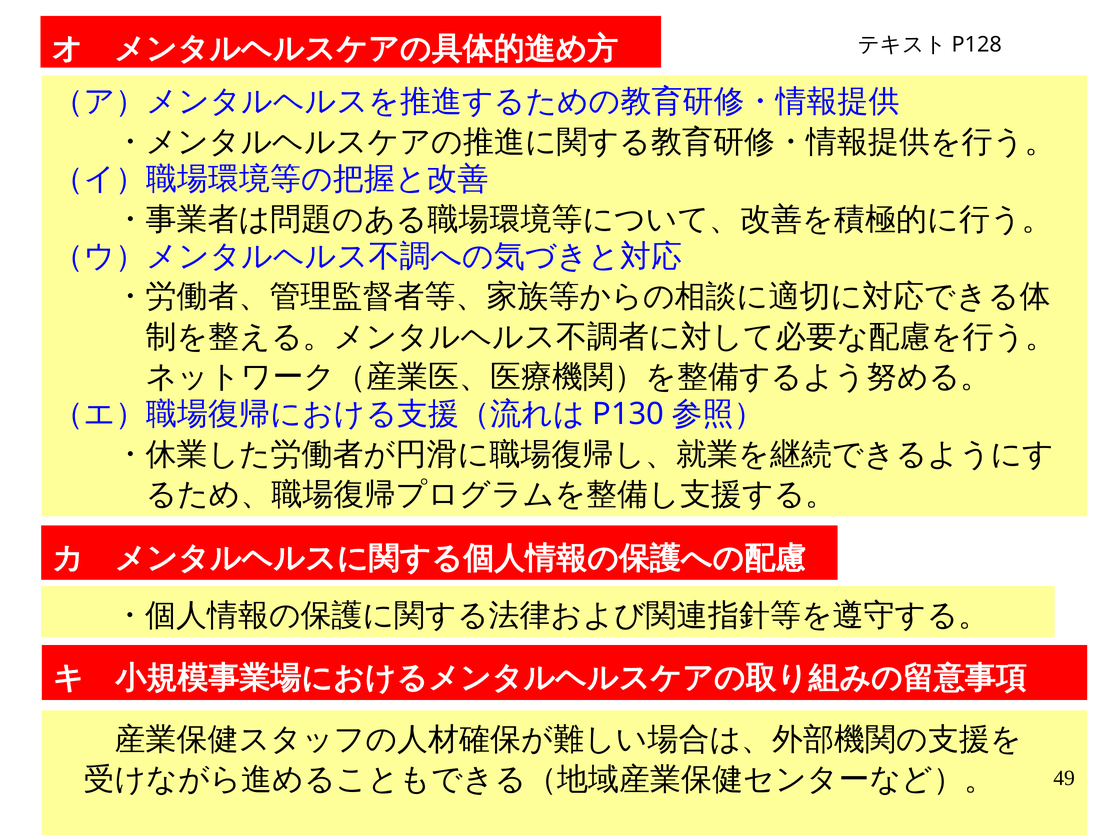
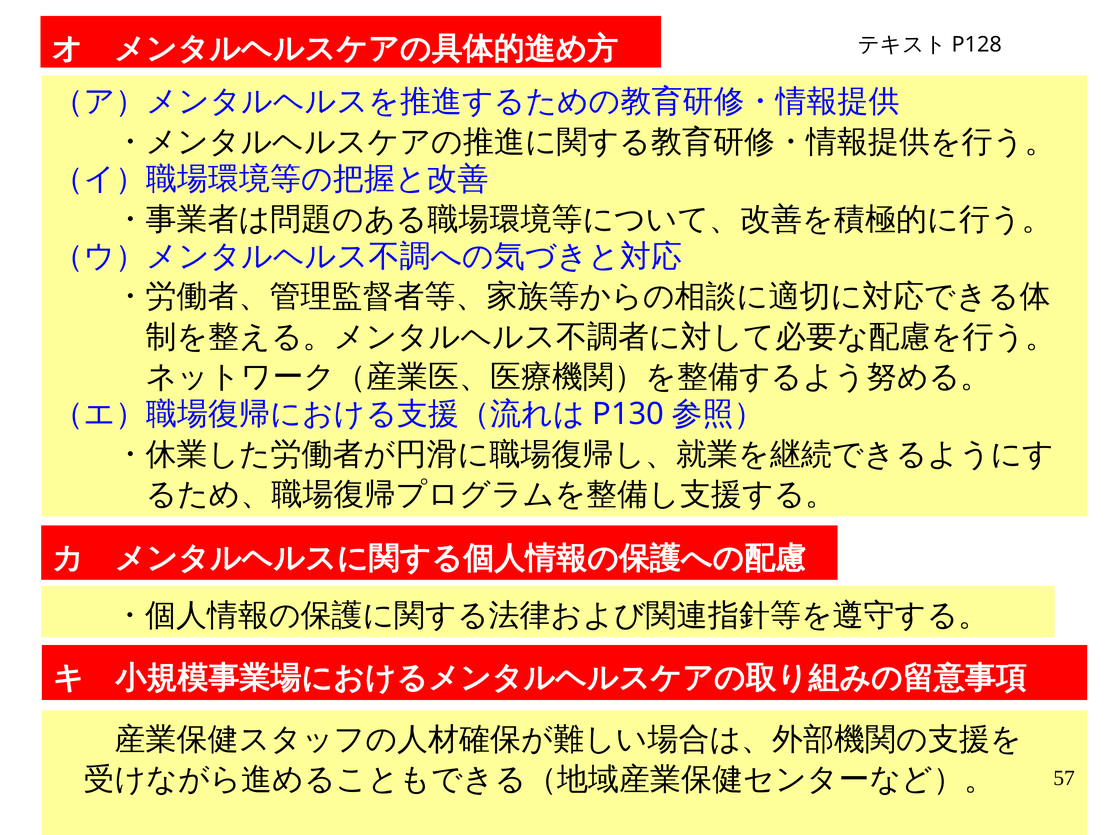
49: 49 -> 57
